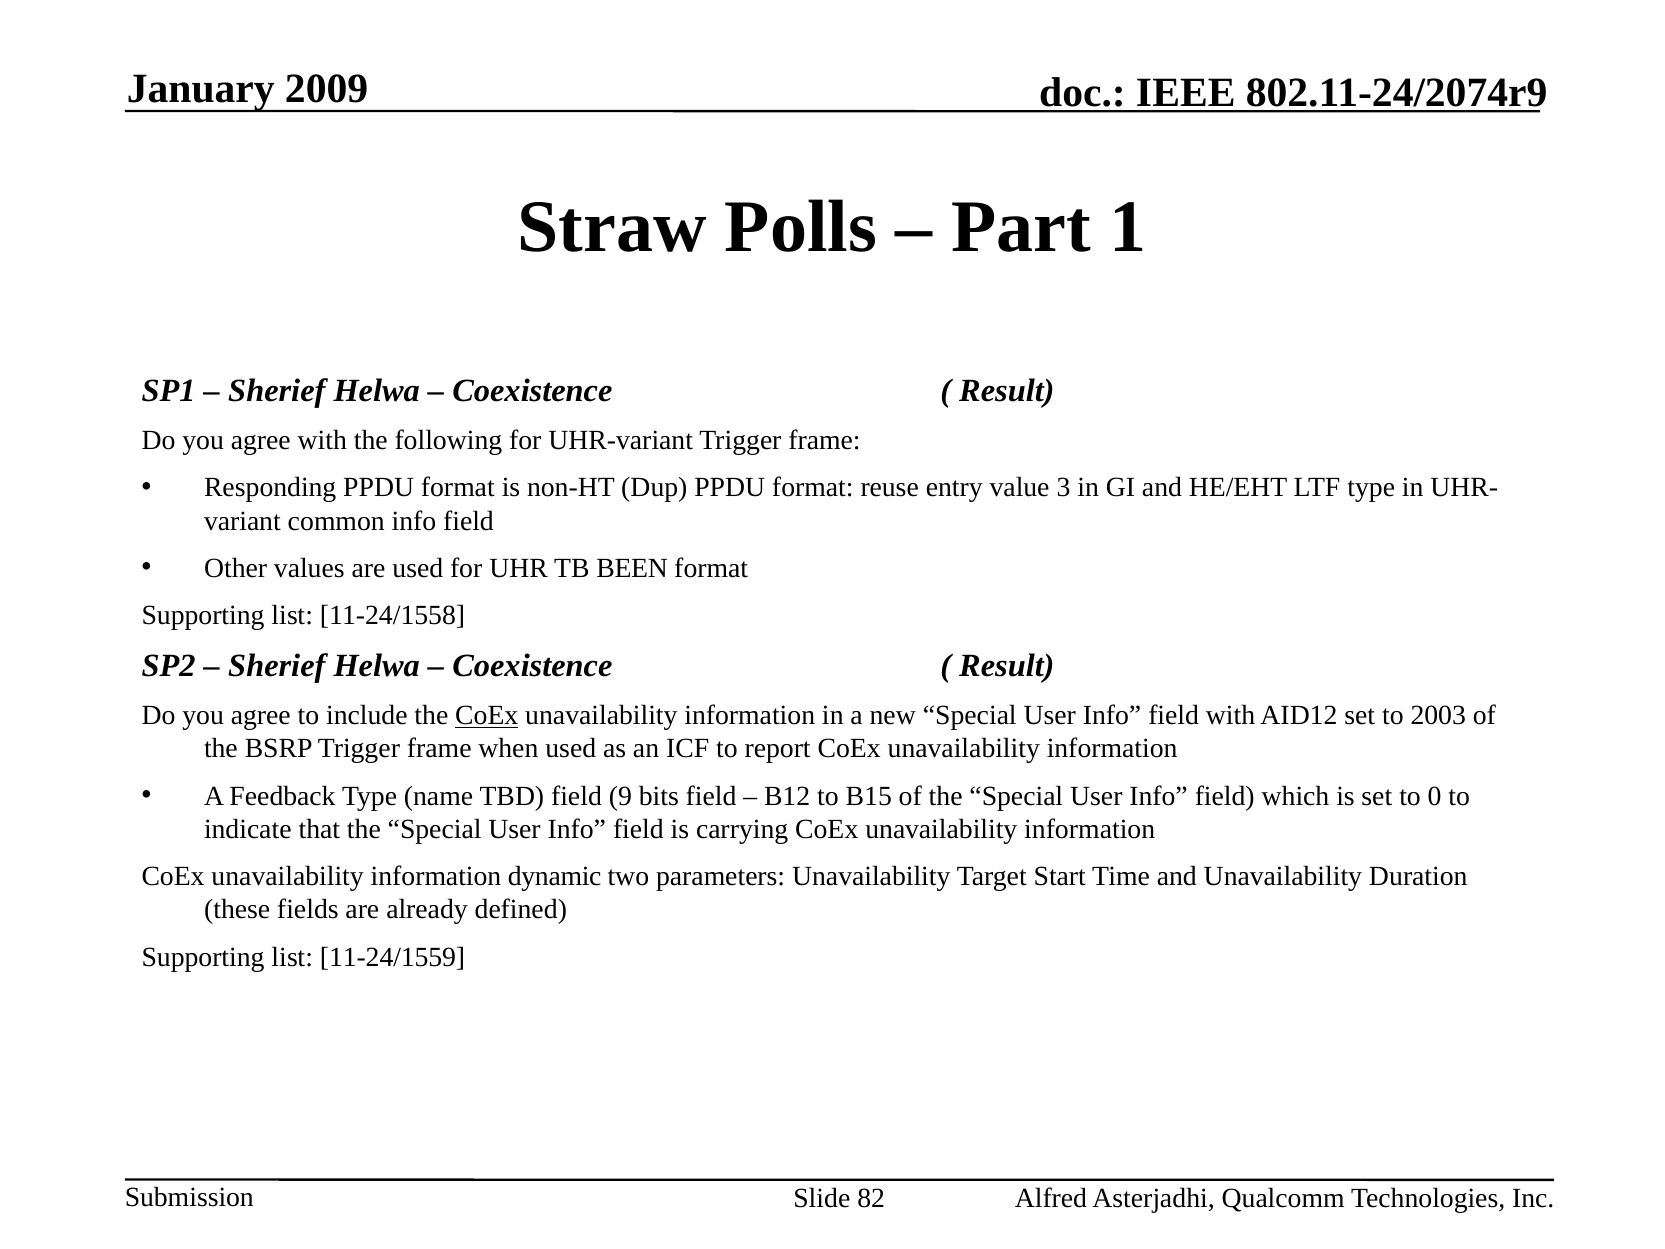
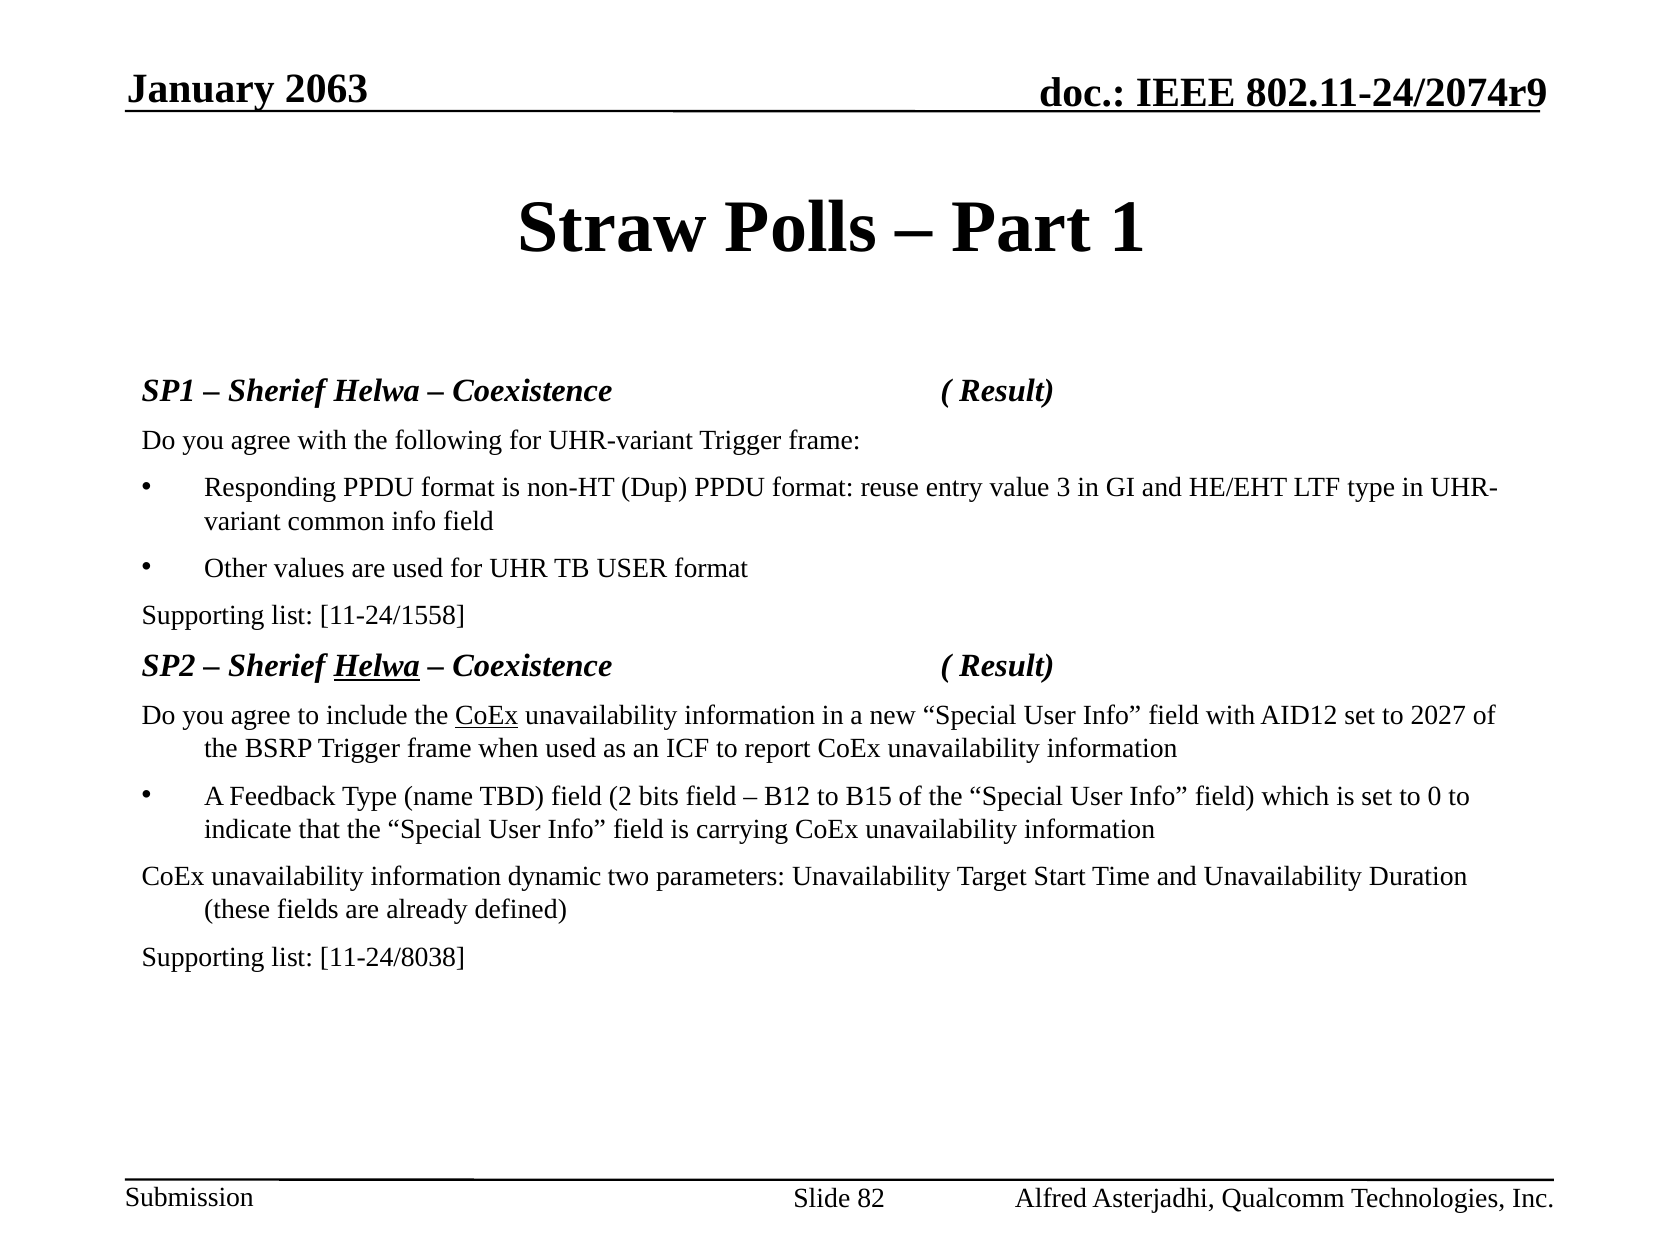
2009: 2009 -> 2063
TB BEEN: BEEN -> USER
Helwa at (377, 666) underline: none -> present
2003: 2003 -> 2027
9: 9 -> 2
11-24/1559: 11-24/1559 -> 11-24/8038
